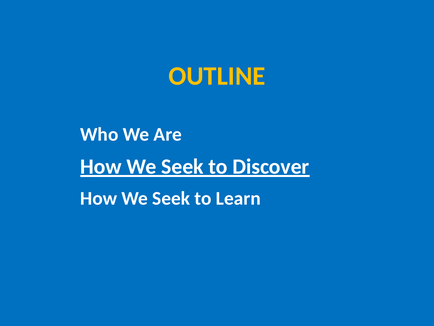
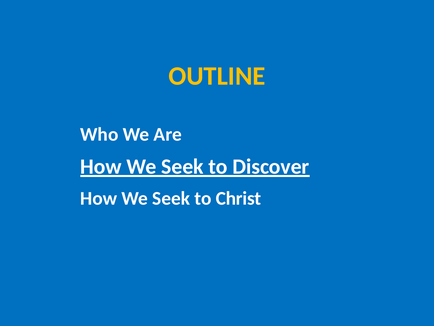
Learn: Learn -> Christ
